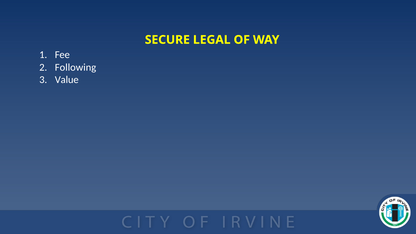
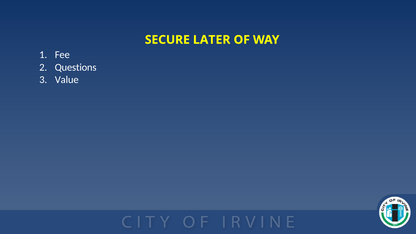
LEGAL: LEGAL -> LATER
Following: Following -> Questions
